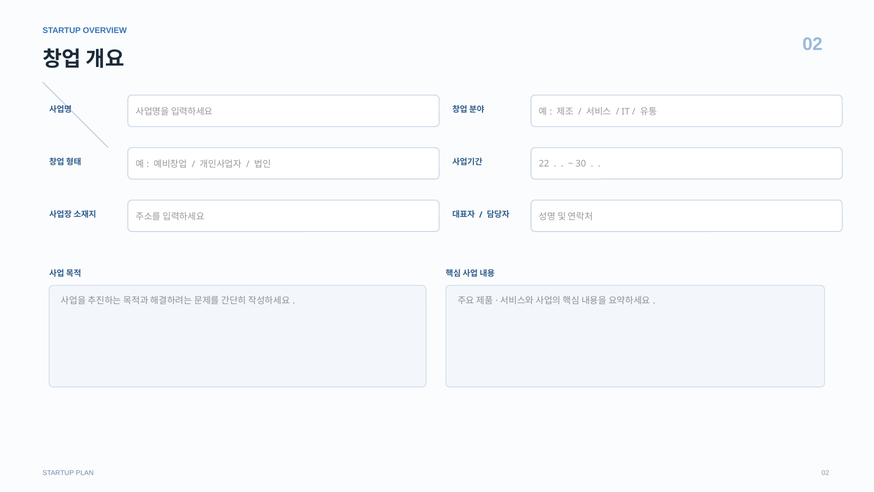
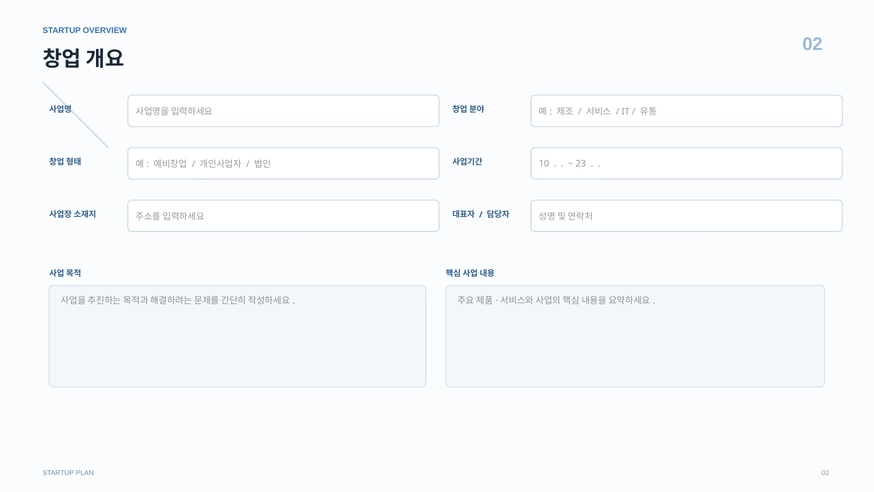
22: 22 -> 10
30: 30 -> 23
